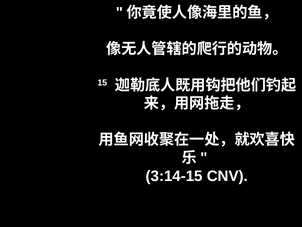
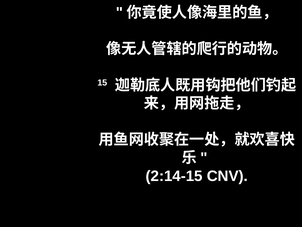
3:14-15: 3:14-15 -> 2:14-15
